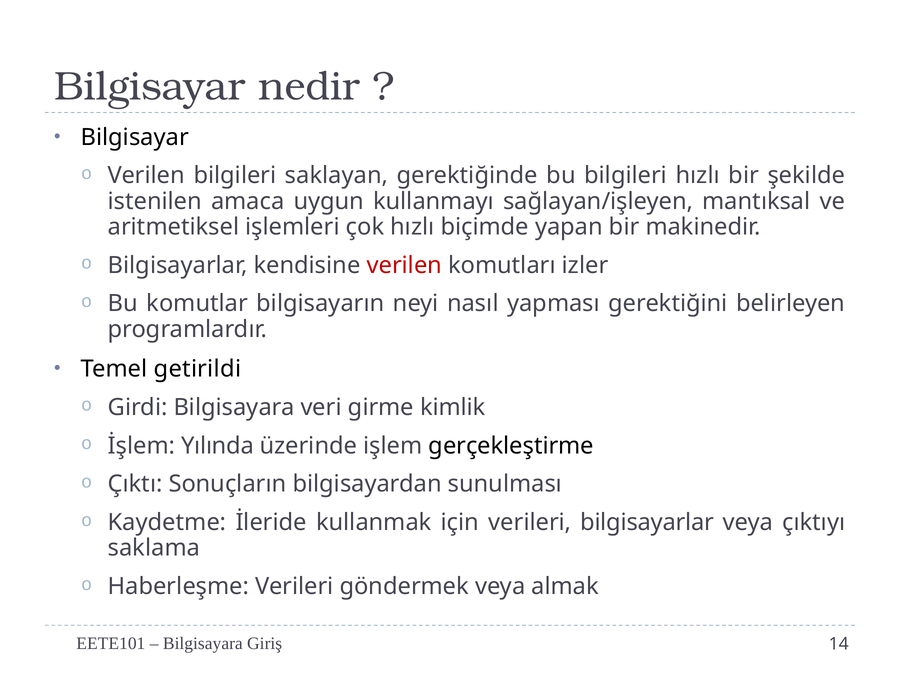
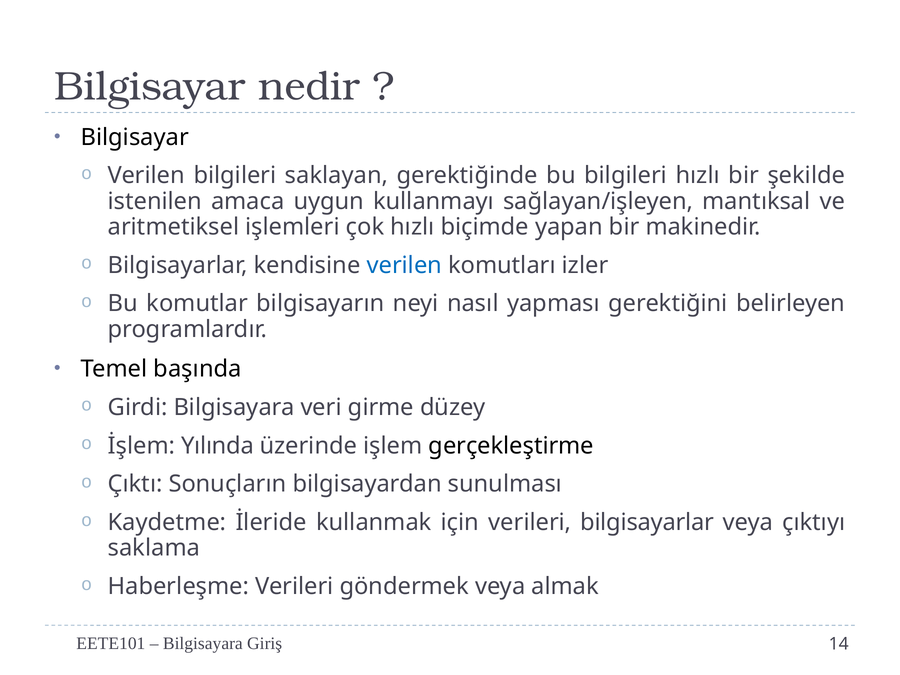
verilen at (404, 265) colour: red -> blue
getirildi: getirildi -> başında
kimlik: kimlik -> düzey
